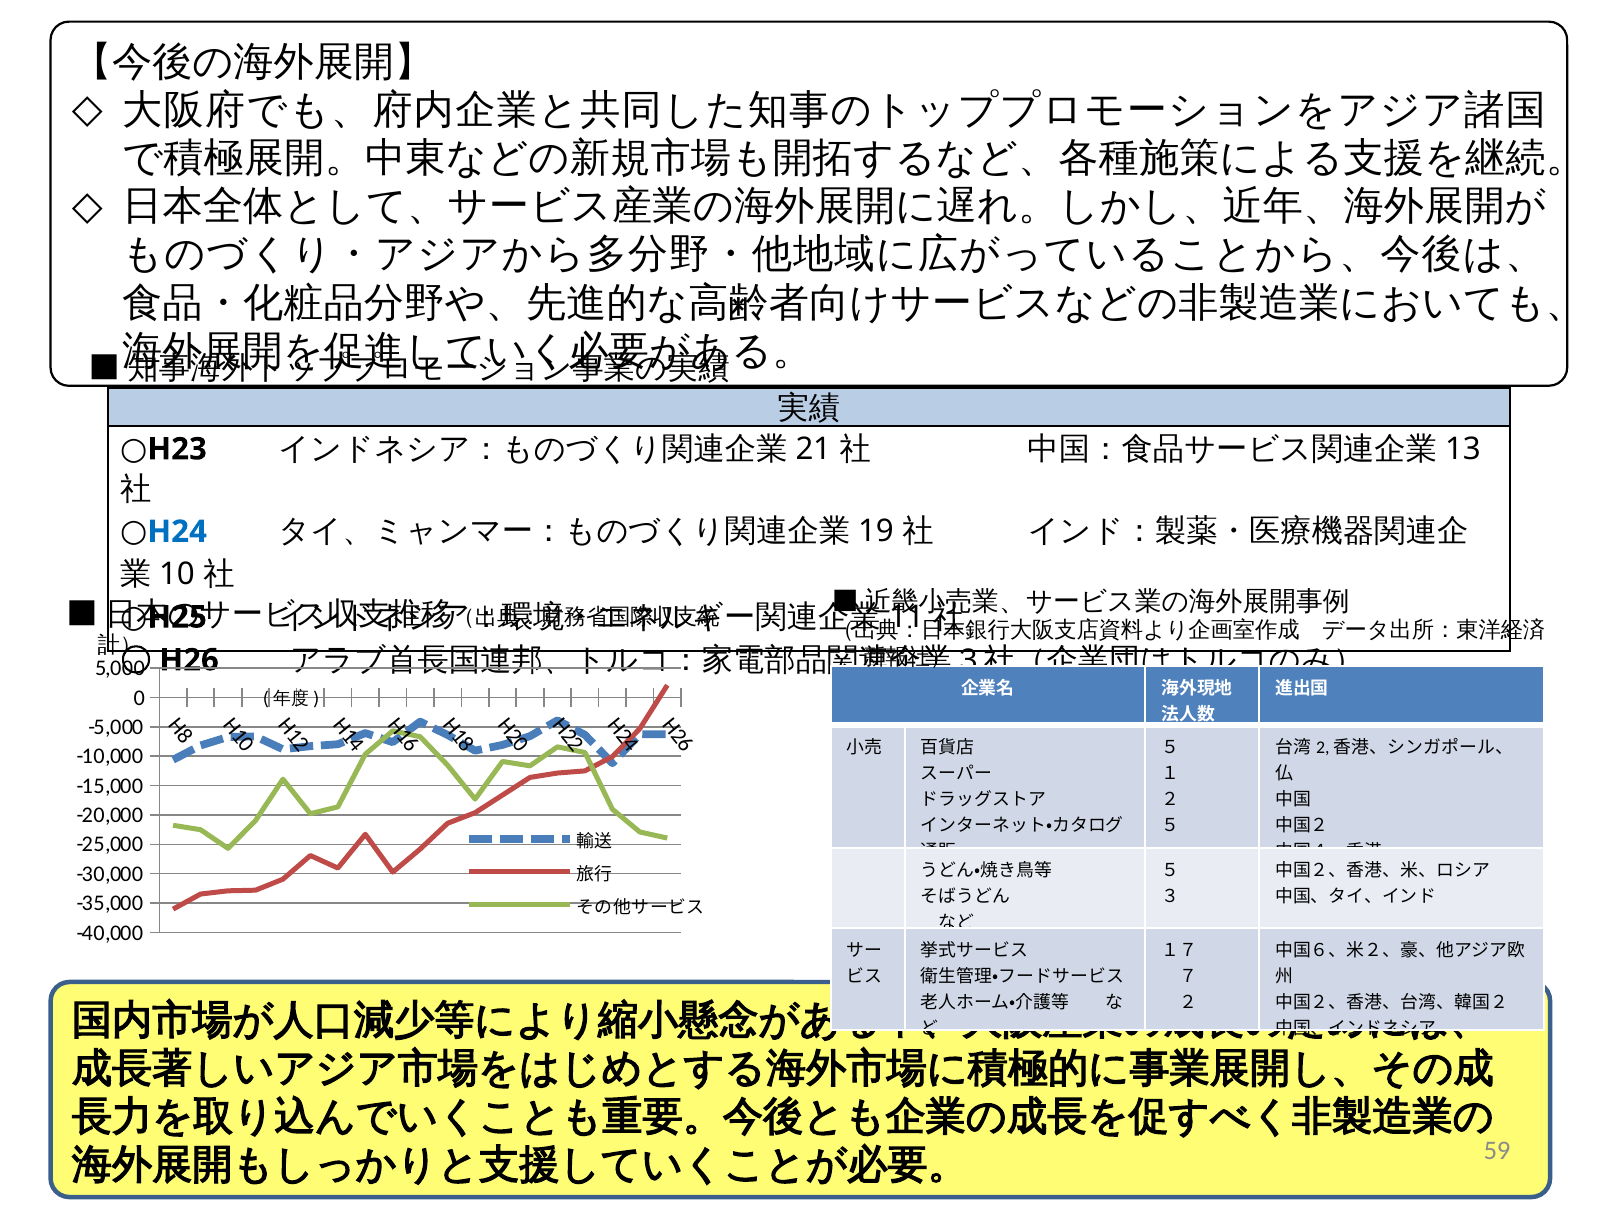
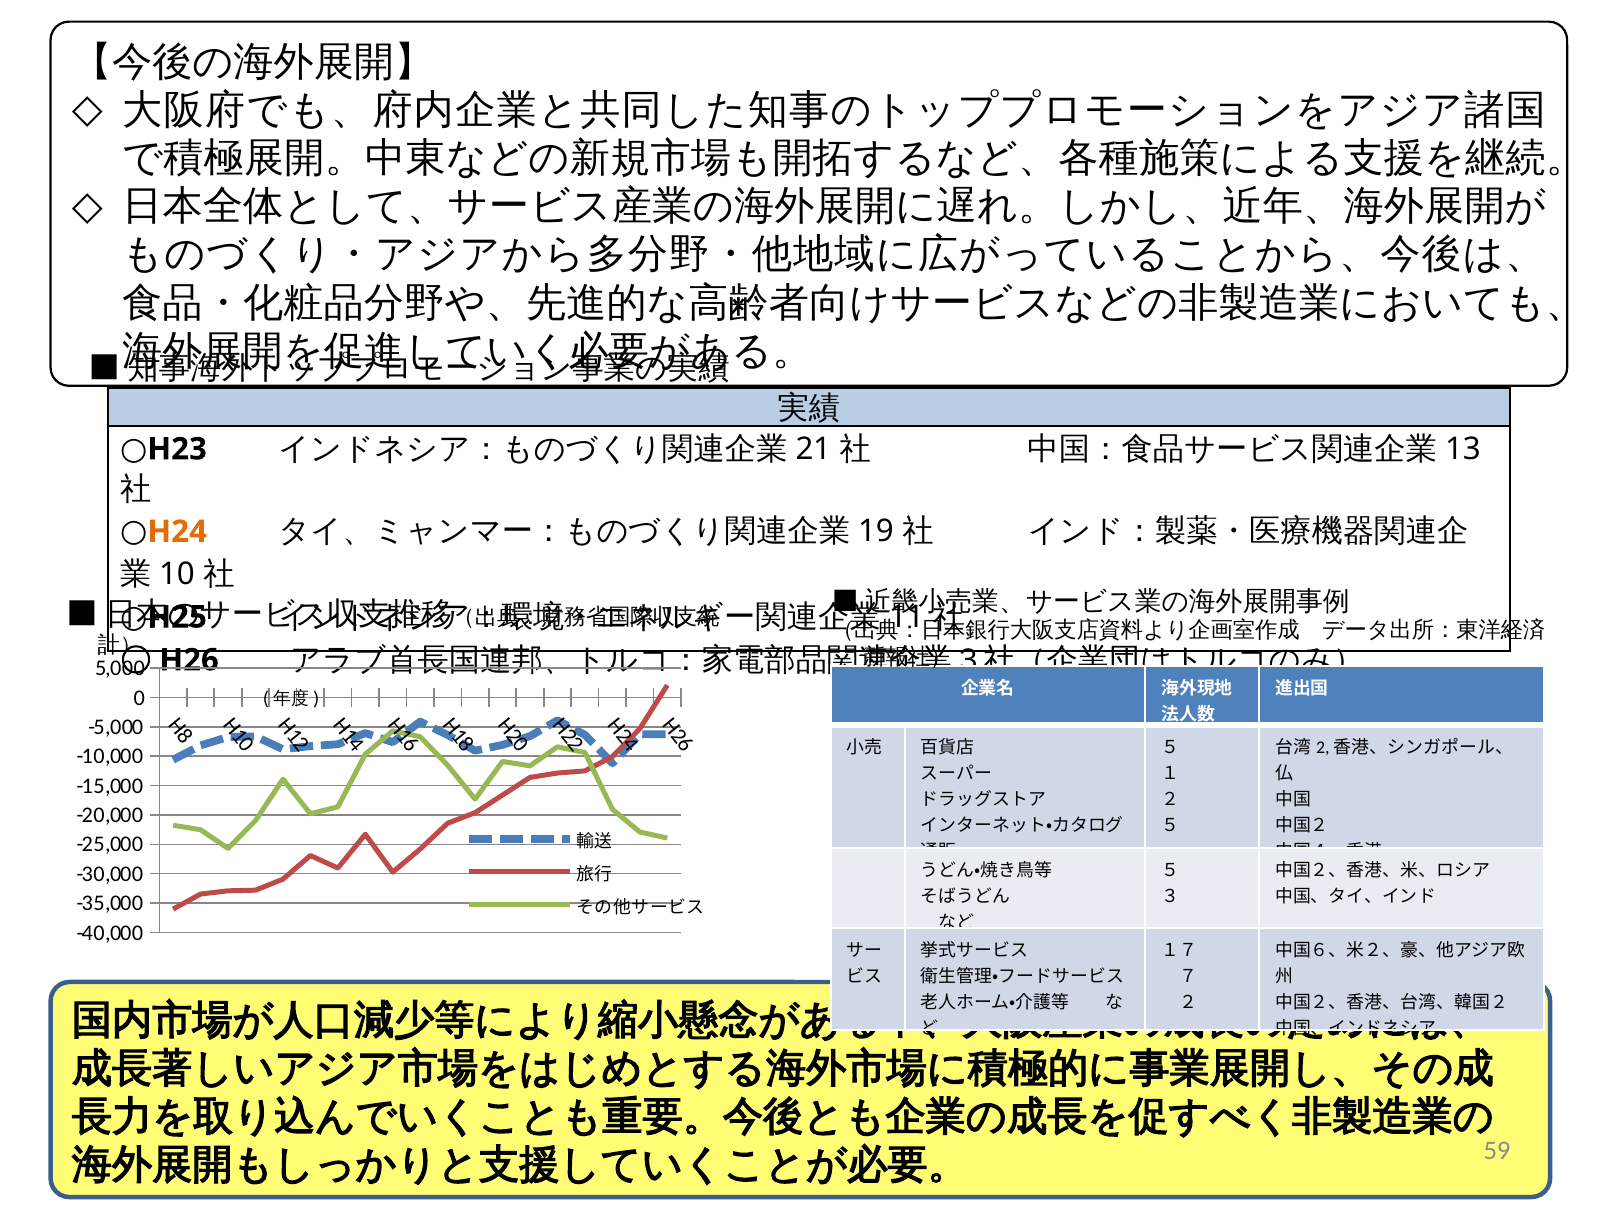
H24 colour: blue -> orange
